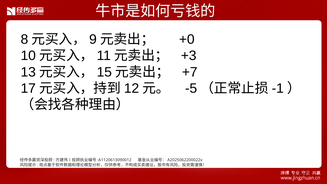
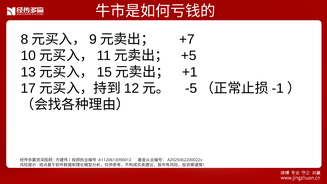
+0: +0 -> +7
+3: +3 -> +5
+7: +7 -> +1
